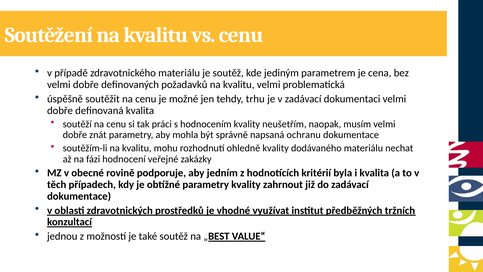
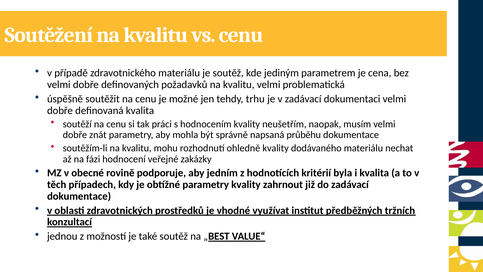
ochranu: ochranu -> průběhu
